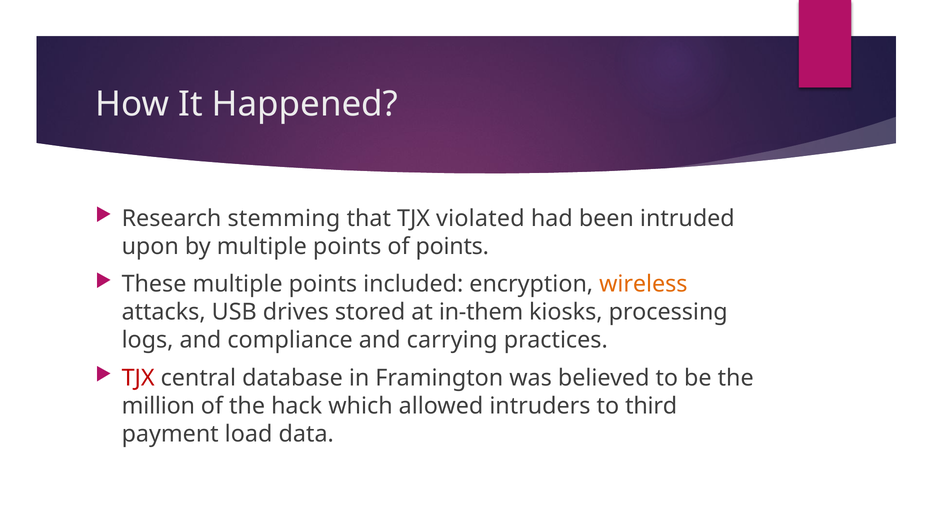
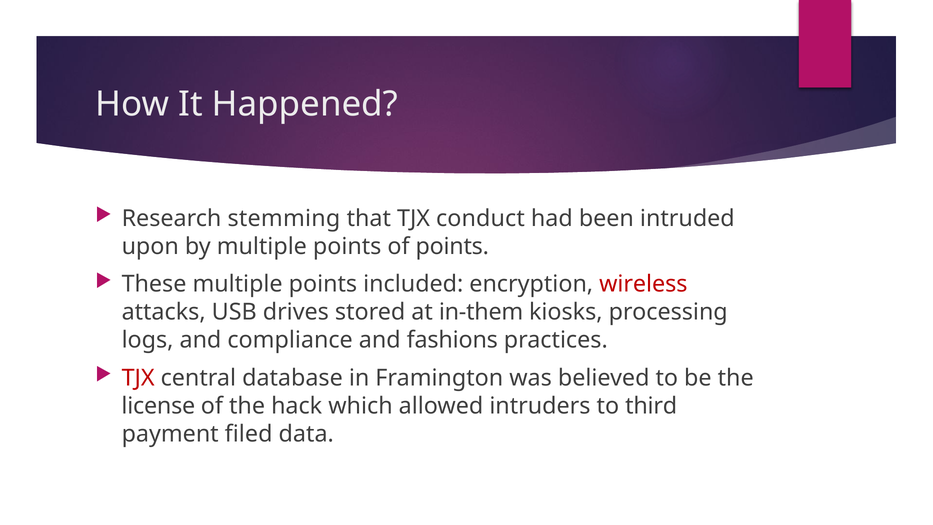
violated: violated -> conduct
wireless colour: orange -> red
carrying: carrying -> fashions
million: million -> license
load: load -> filed
